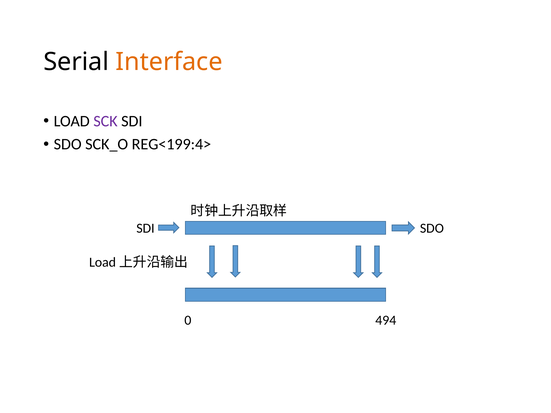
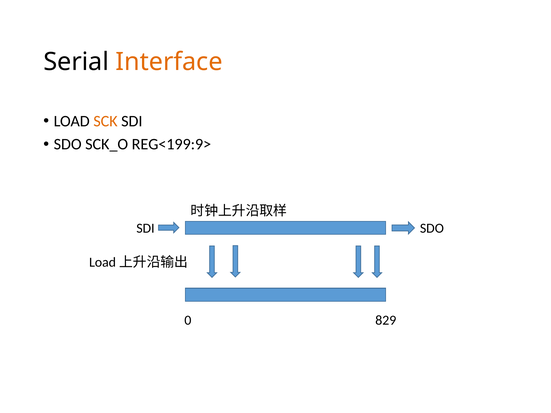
SCK colour: purple -> orange
REG<199:4>: REG<199:4> -> REG<199:9>
494: 494 -> 829
